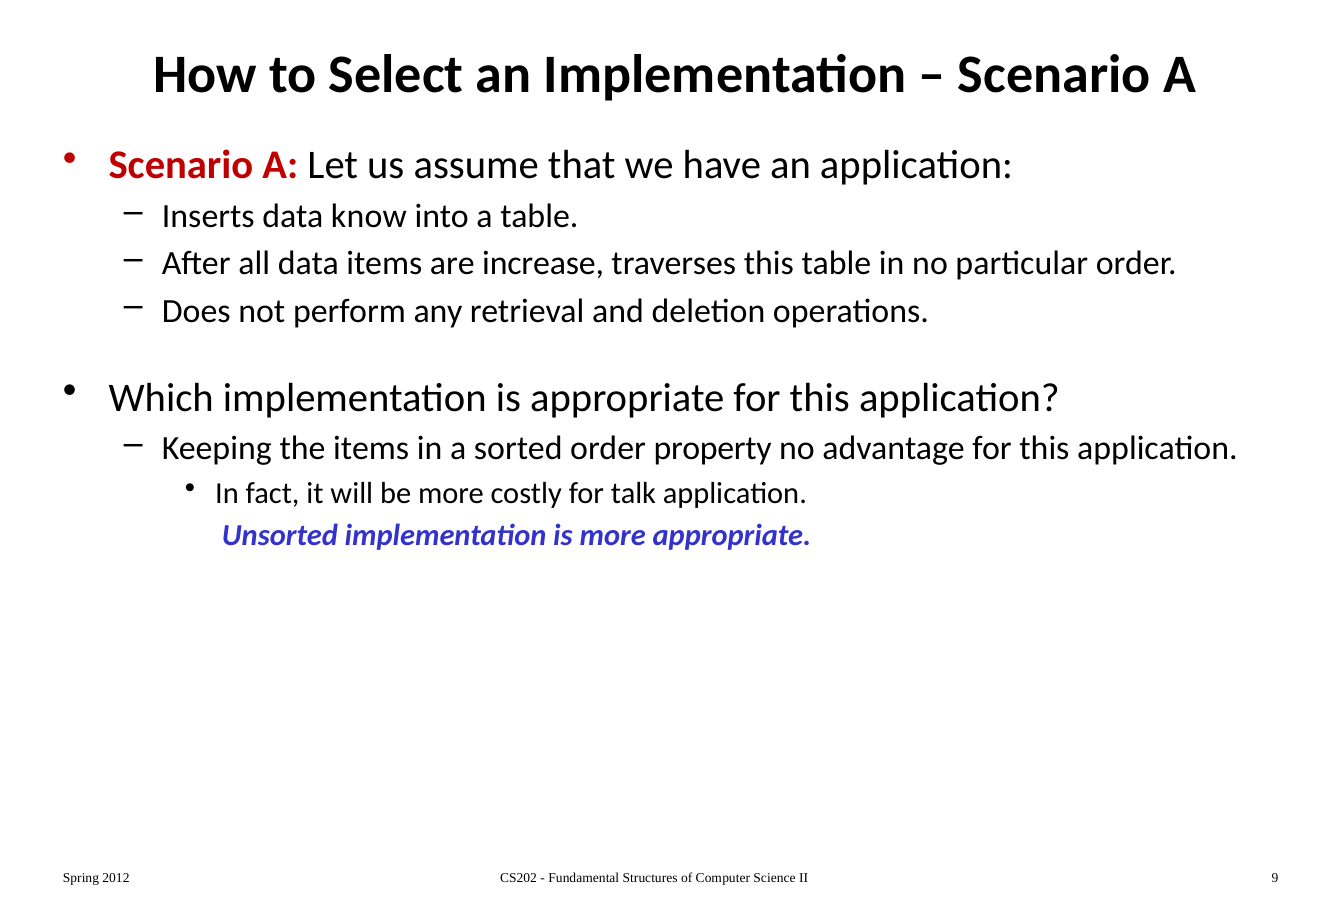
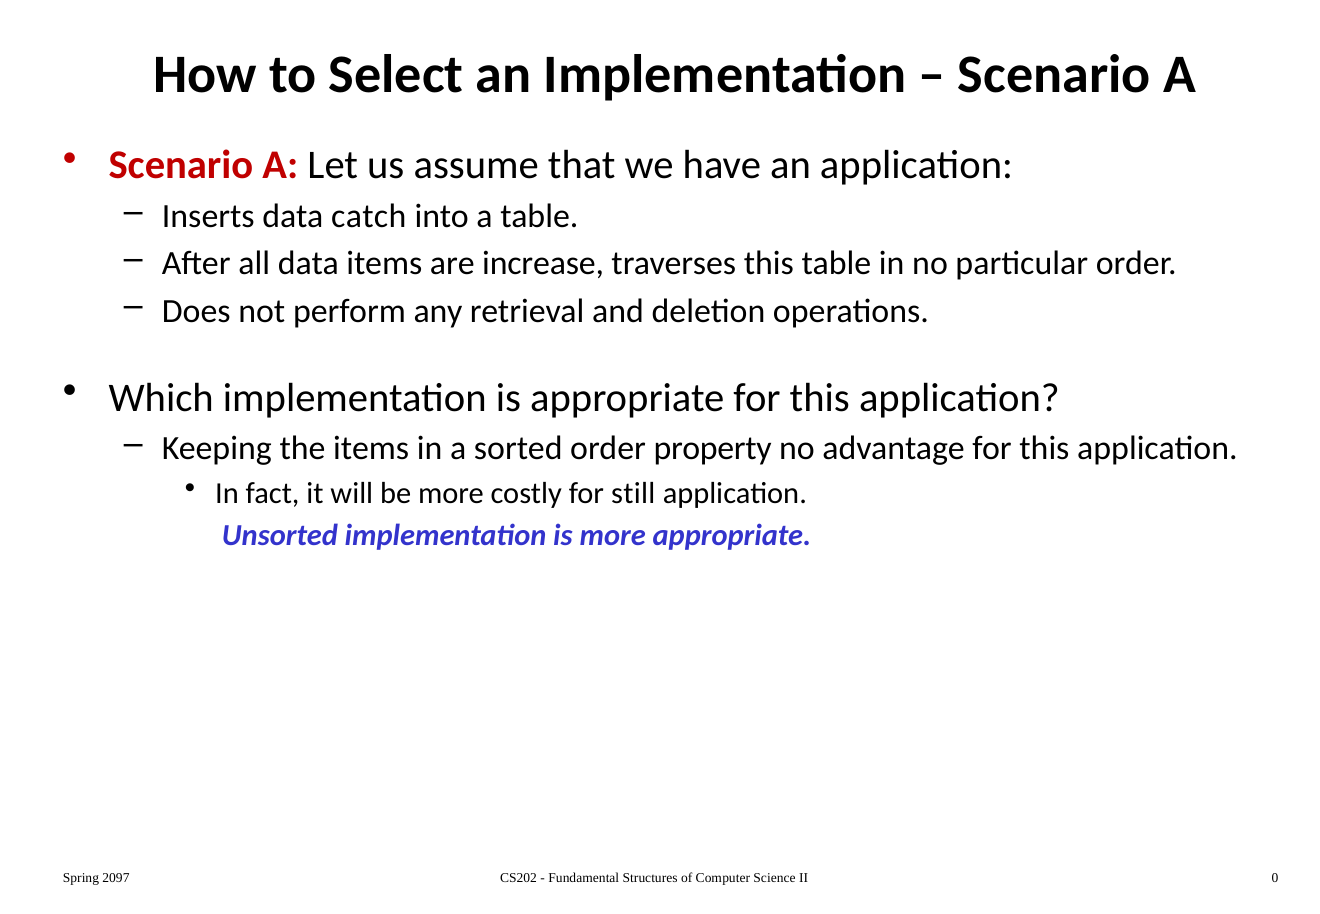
know: know -> catch
talk: talk -> still
2012: 2012 -> 2097
9: 9 -> 0
